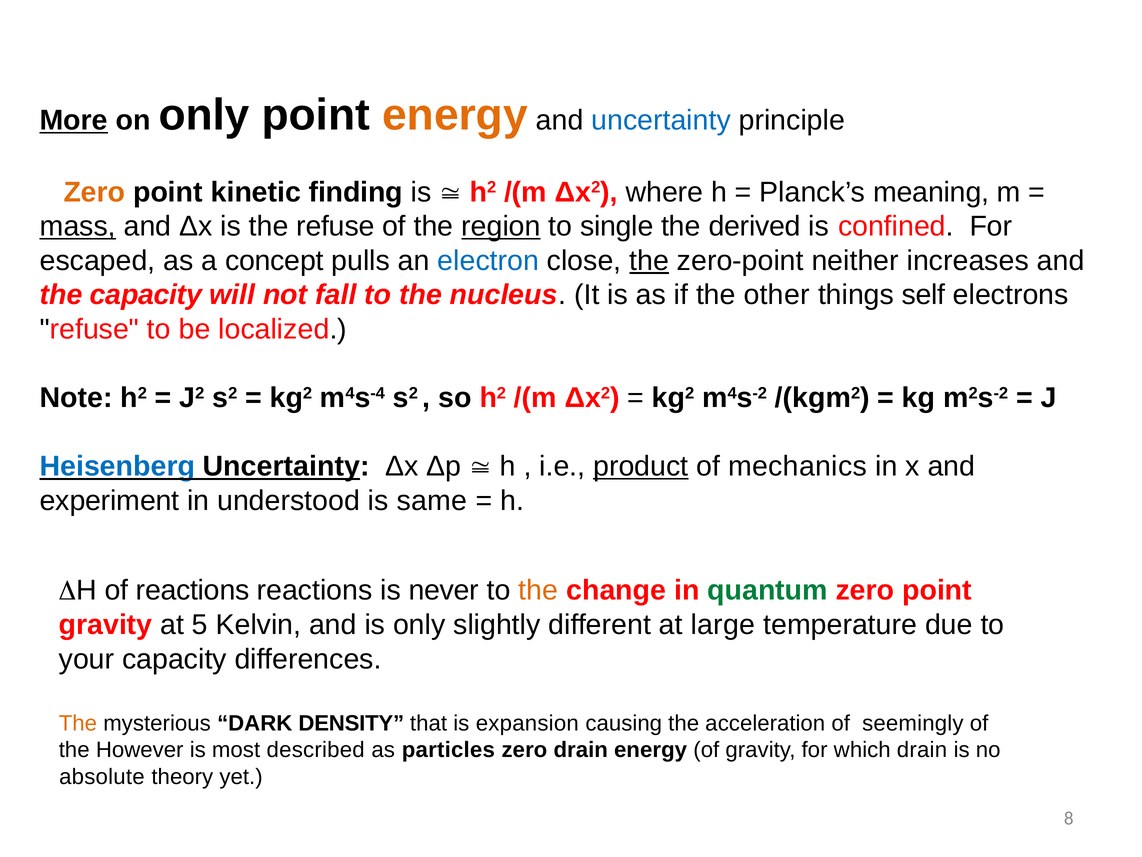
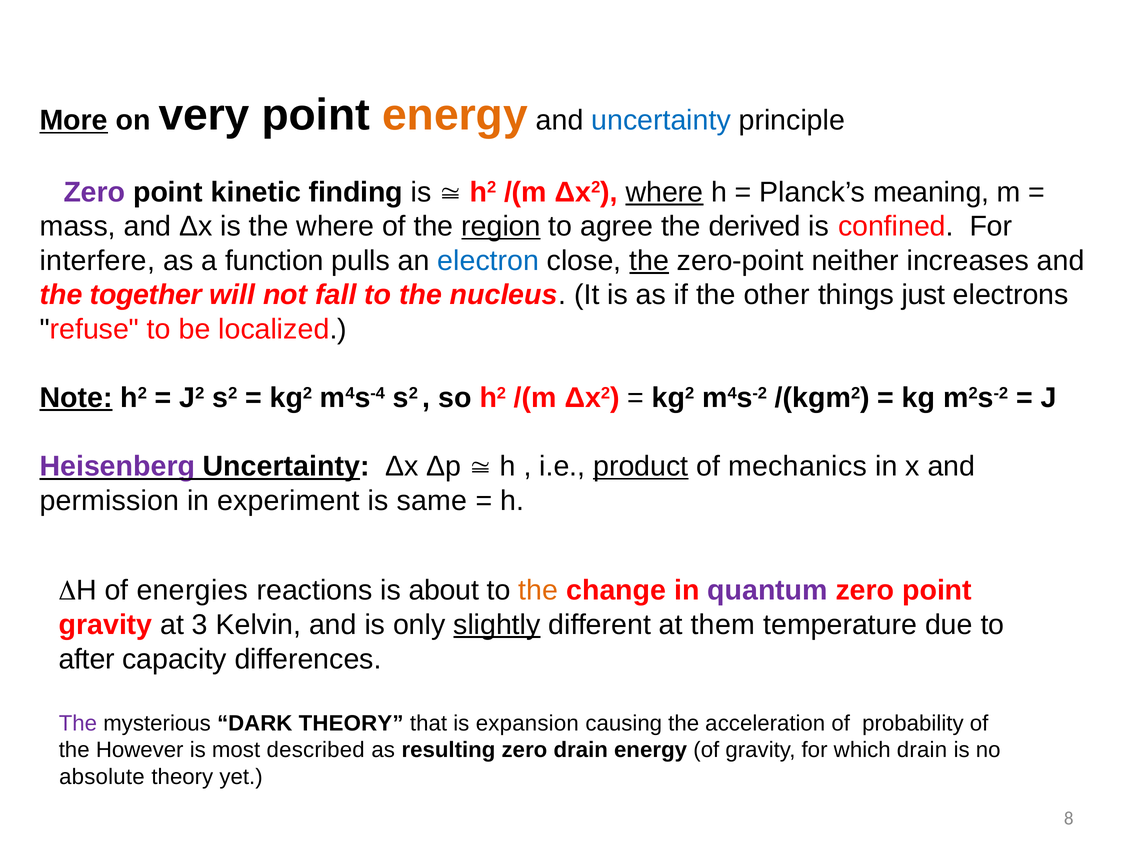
on only: only -> very
Zero at (94, 192) colour: orange -> purple
where at (664, 192) underline: none -> present
mass underline: present -> none
the refuse: refuse -> where
single: single -> agree
escaped: escaped -> interfere
concept: concept -> function
the capacity: capacity -> together
self: self -> just
Note underline: none -> present
Heisenberg colour: blue -> purple
experiment: experiment -> permission
understood: understood -> experiment
of reactions: reactions -> energies
never: never -> about
quantum colour: green -> purple
5: 5 -> 3
slightly underline: none -> present
large: large -> them
your: your -> after
The at (78, 723) colour: orange -> purple
DARK DENSITY: DENSITY -> THEORY
seemingly: seemingly -> probability
particles: particles -> resulting
